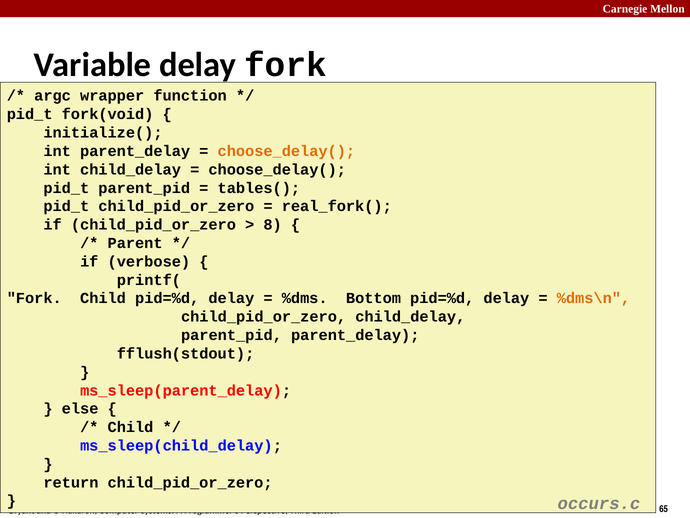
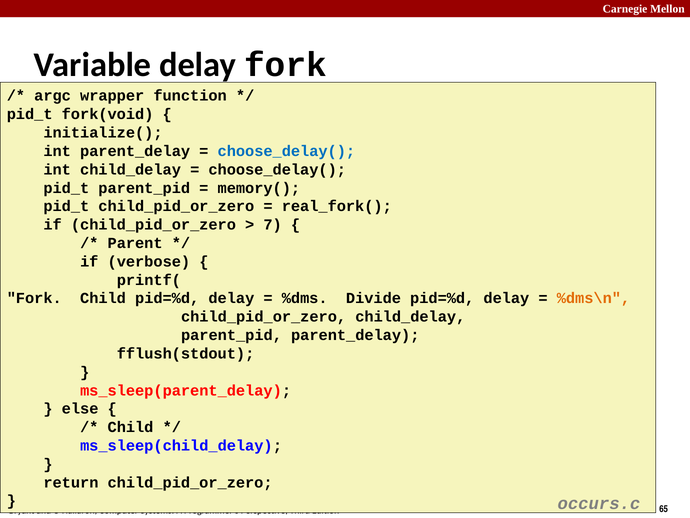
choose_delay( at (286, 151) colour: orange -> blue
tables(: tables( -> memory(
8: 8 -> 7
Bottom: Bottom -> Divide
